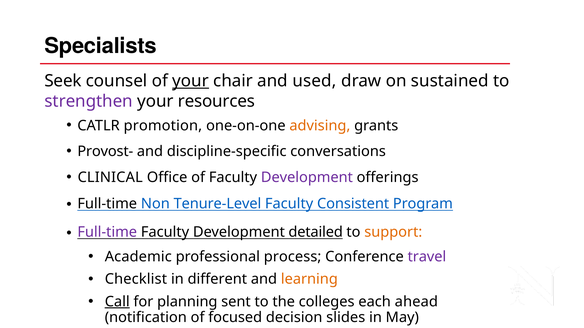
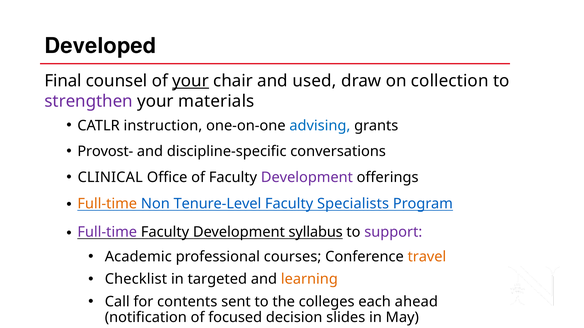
Specialists: Specialists -> Developed
Seek: Seek -> Final
sustained: sustained -> collection
resources: resources -> materials
promotion: promotion -> instruction
advising colour: orange -> blue
Full-time at (107, 204) colour: black -> orange
Consistent: Consistent -> Specialists
detailed: detailed -> syllabus
support colour: orange -> purple
process: process -> courses
travel colour: purple -> orange
different: different -> targeted
Call underline: present -> none
planning: planning -> contents
